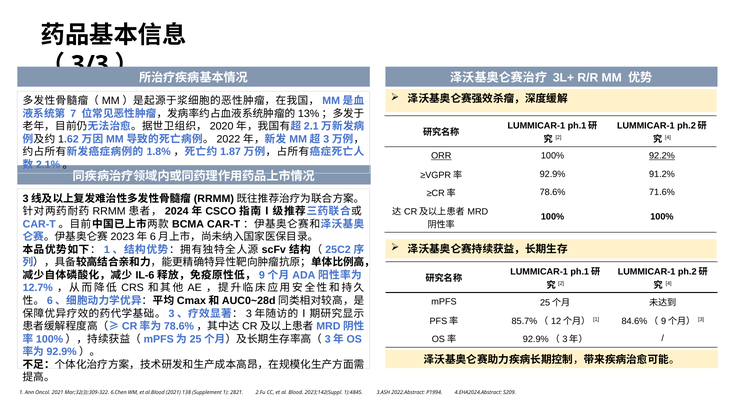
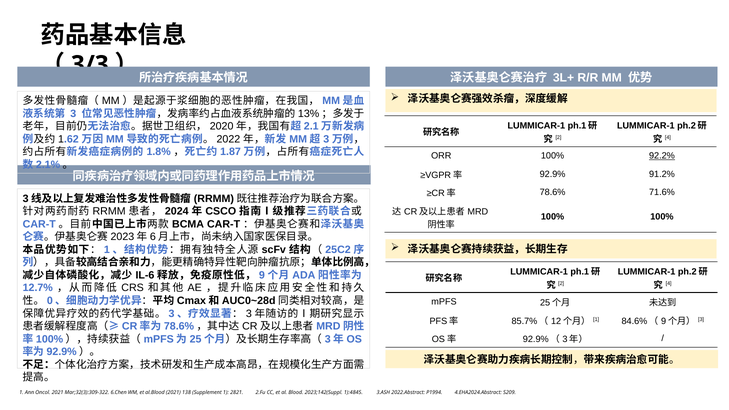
7 at (73, 114): 7 -> 3
ORR underline: present -> none
6: 6 -> 0
